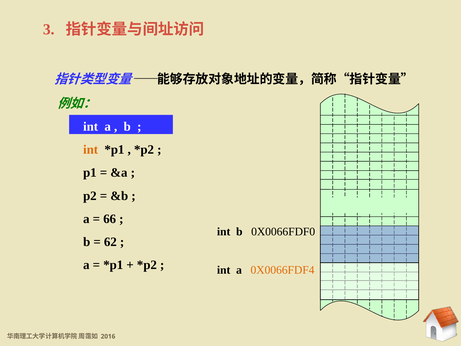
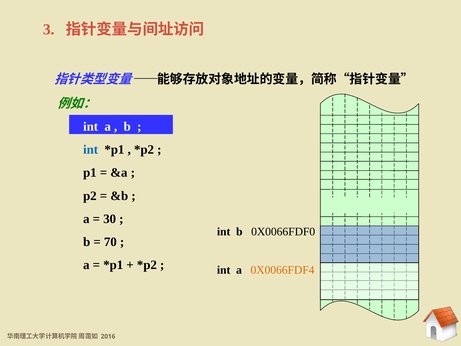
int at (91, 150) colour: orange -> blue
66: 66 -> 30
62: 62 -> 70
